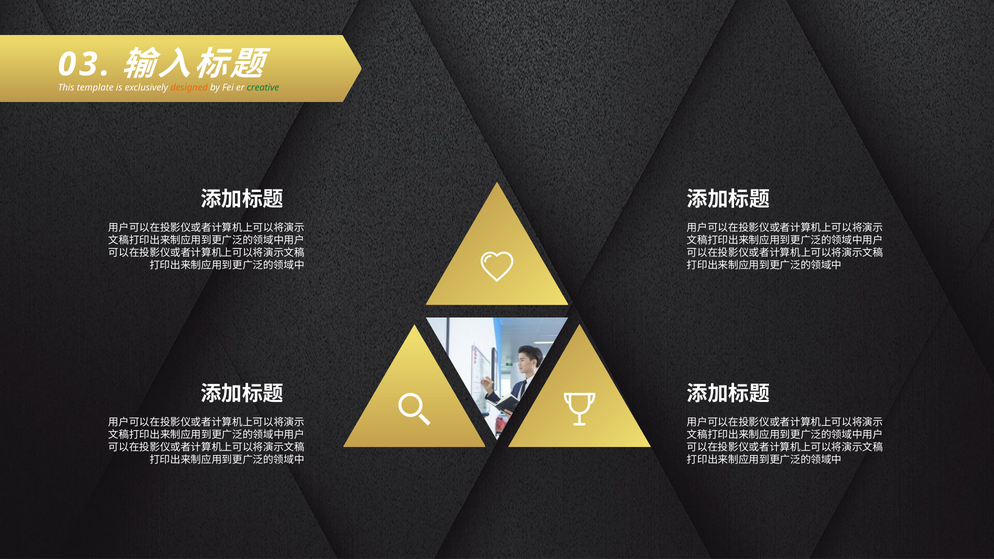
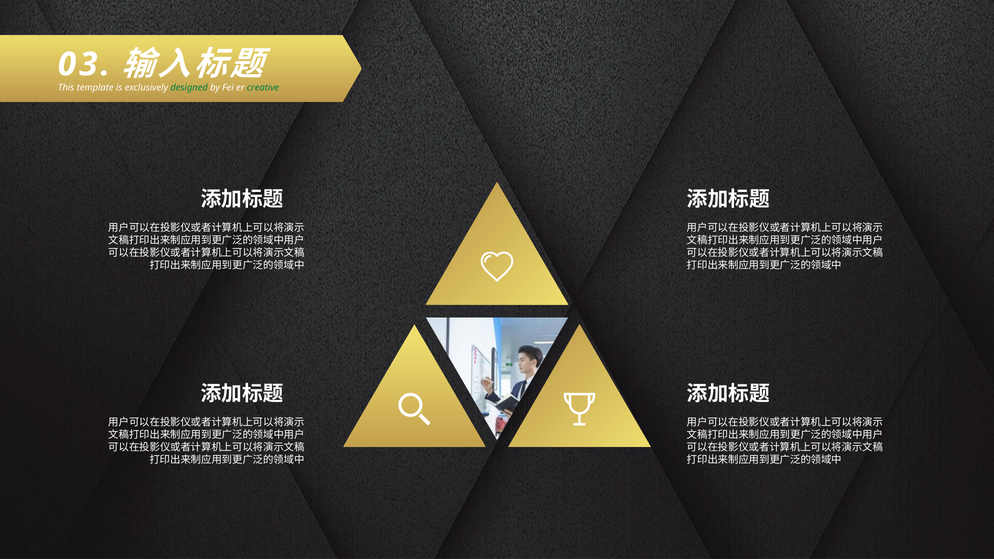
designed colour: orange -> green
